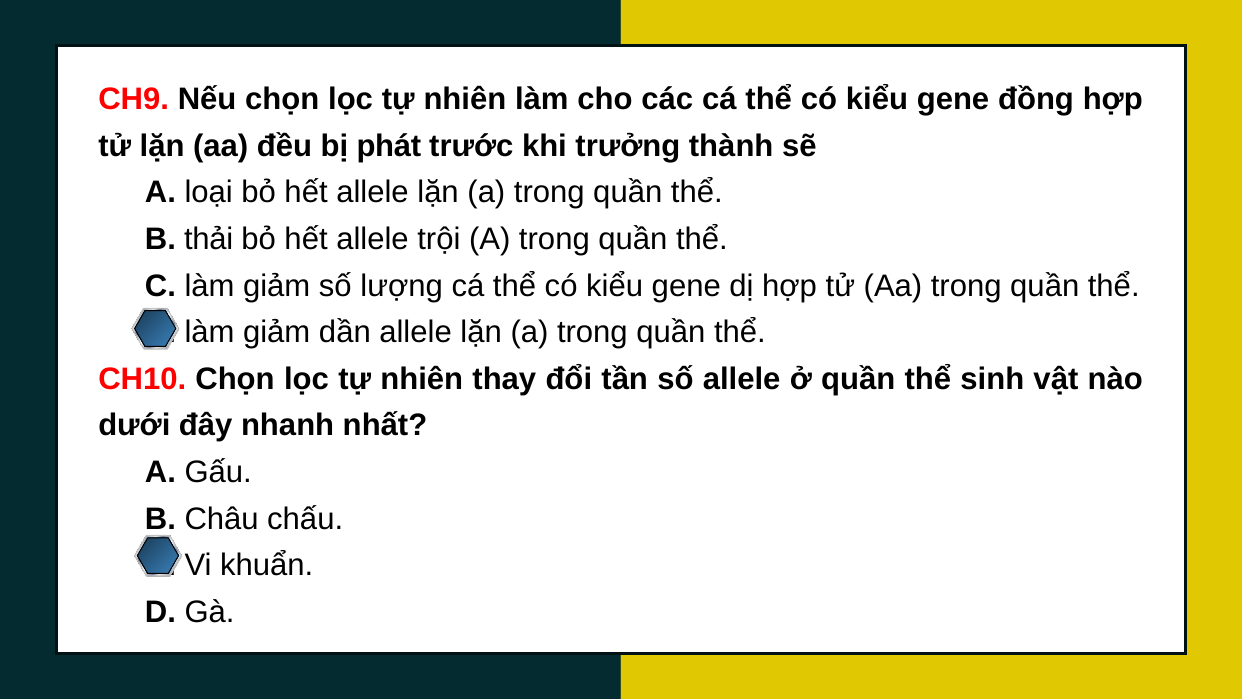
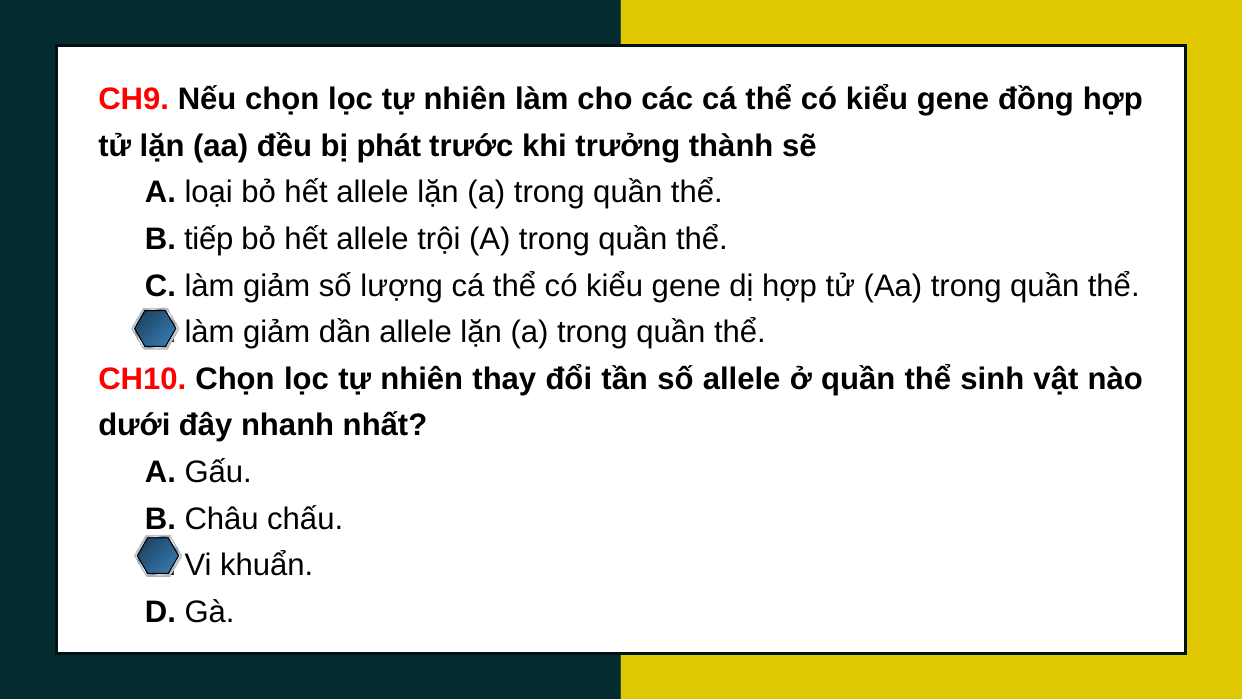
thải: thải -> tiếp
